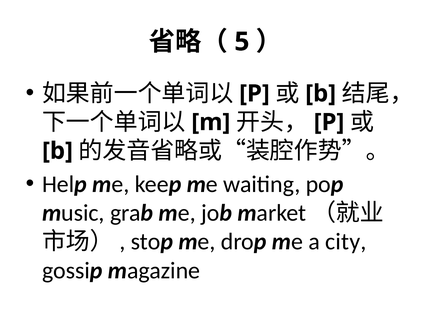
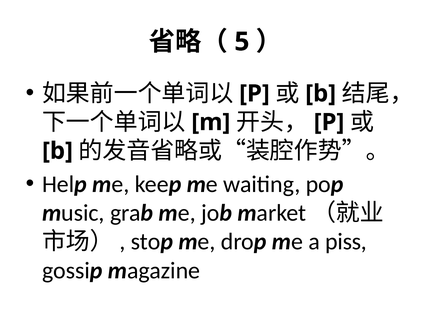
city: city -> piss
